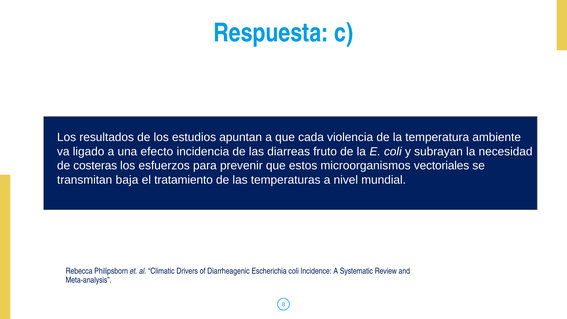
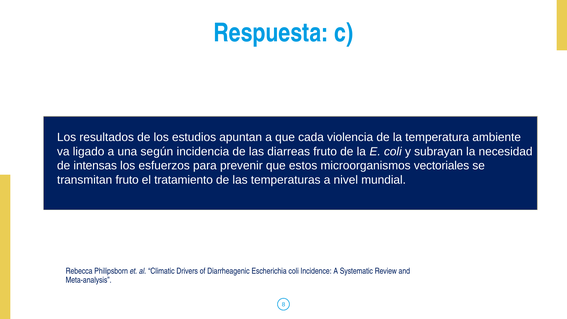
efecto: efecto -> según
costeras: costeras -> intensas
transmitan baja: baja -> fruto
